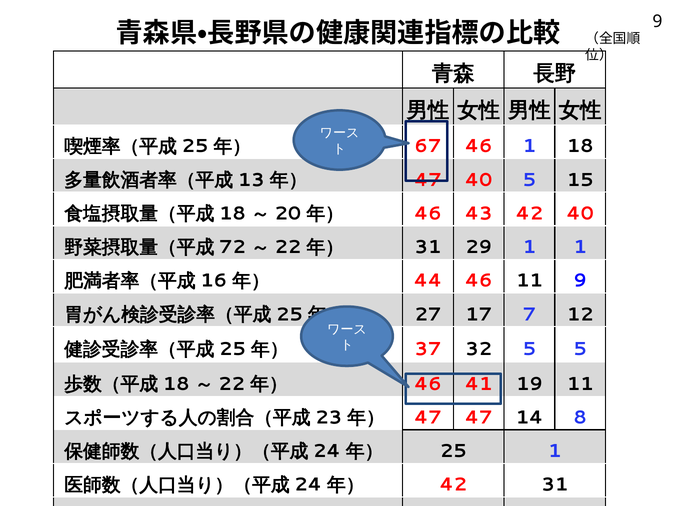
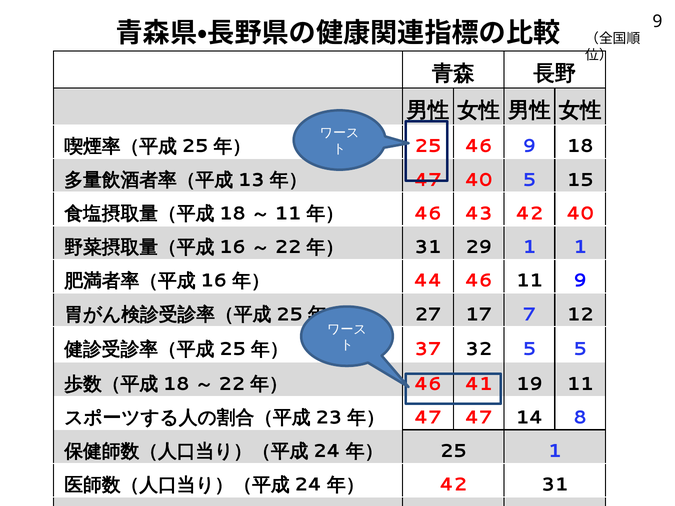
67 at (428, 146): 67 -> 25
46 1: 1 -> 9
20 at (288, 214): 20 -> 11
72 at (232, 247): 72 -> 16
